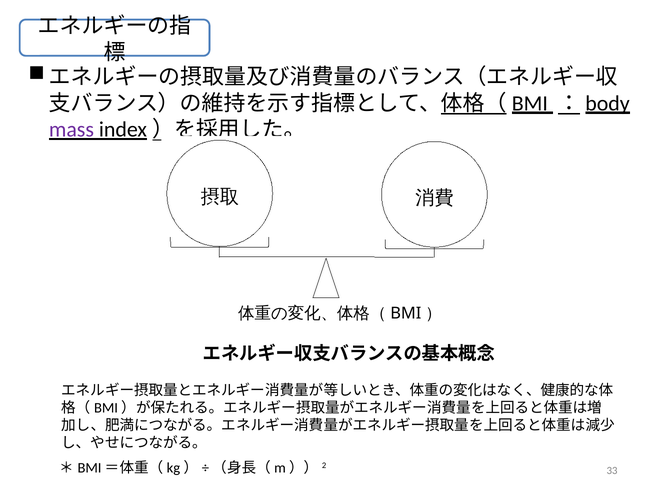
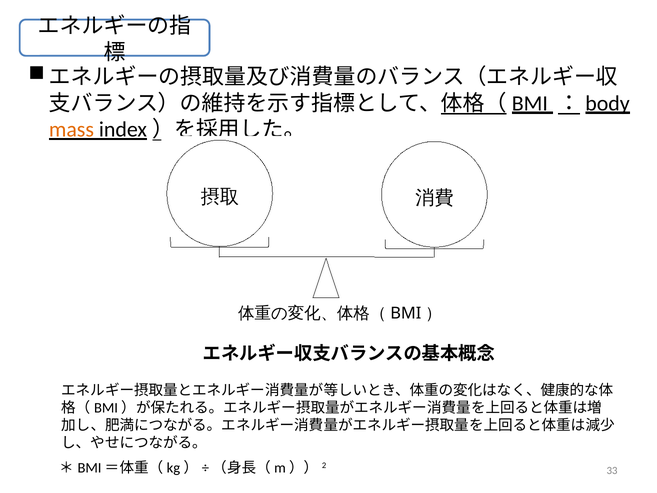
mass colour: purple -> orange
